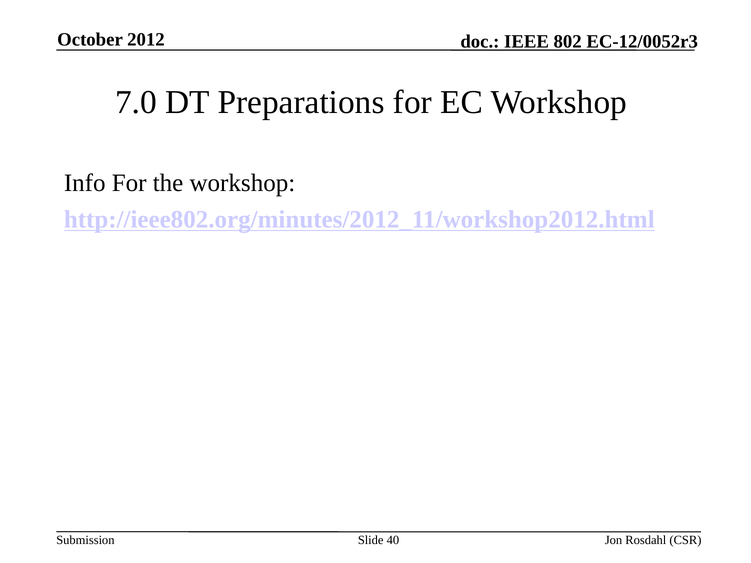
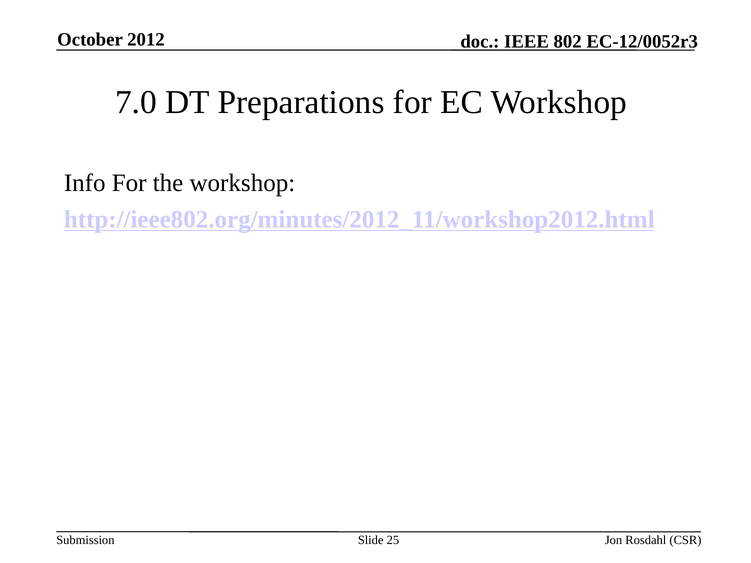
40: 40 -> 25
